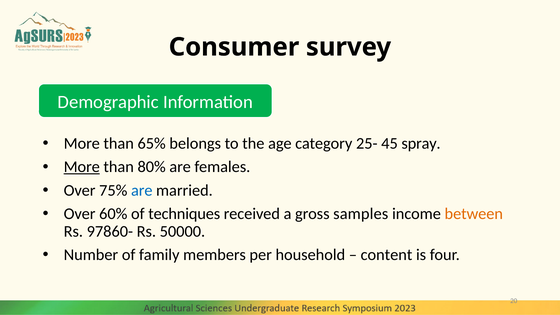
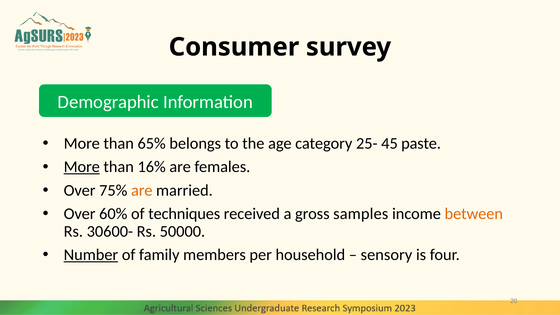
spray: spray -> paste
80%: 80% -> 16%
are at (142, 190) colour: blue -> orange
97860-: 97860- -> 30600-
Number underline: none -> present
content: content -> sensory
